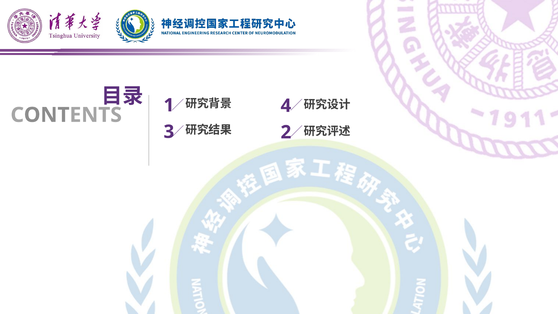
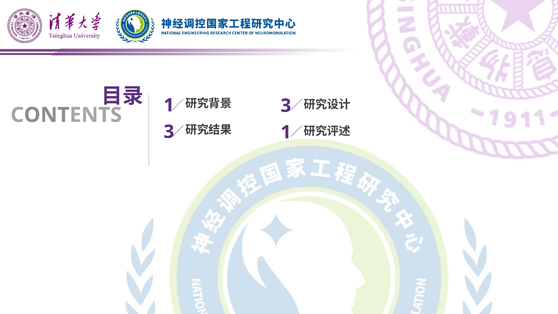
4 at (286, 106): 4 -> 3
2 at (286, 132): 2 -> 1
